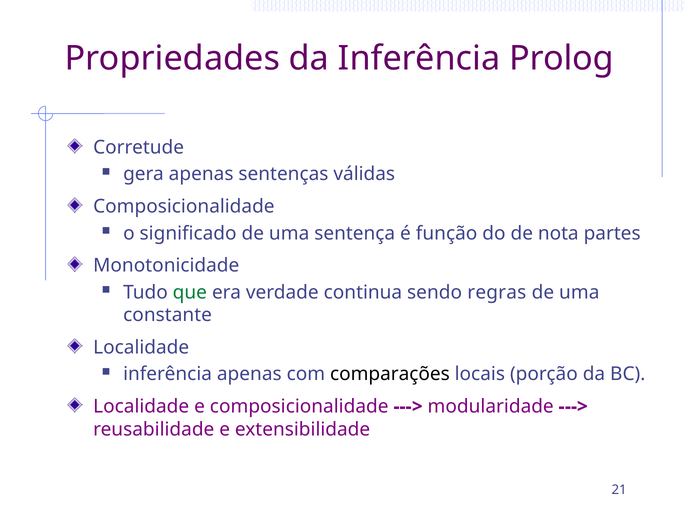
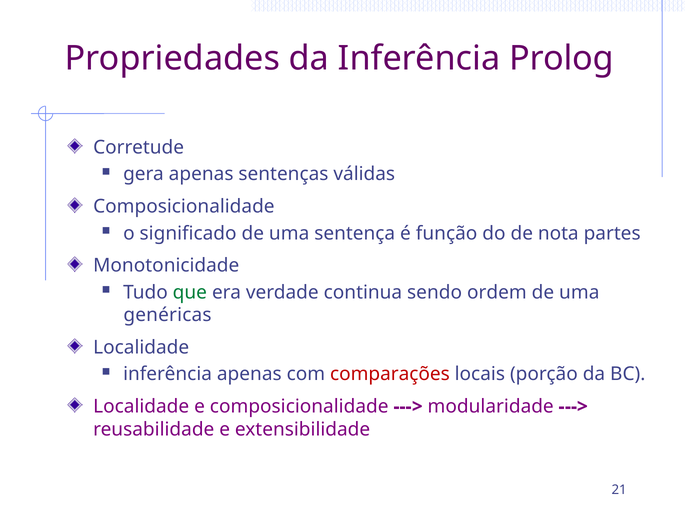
regras: regras -> ordem
constante: constante -> genéricas
comparações colour: black -> red
